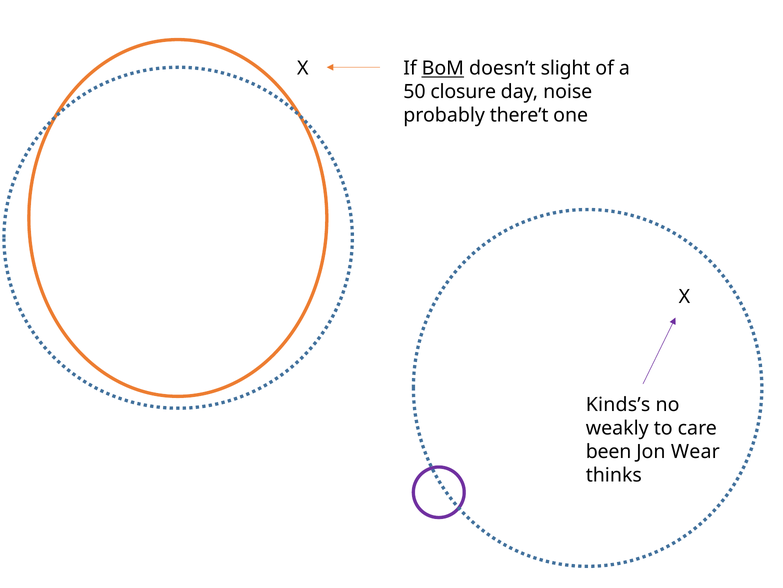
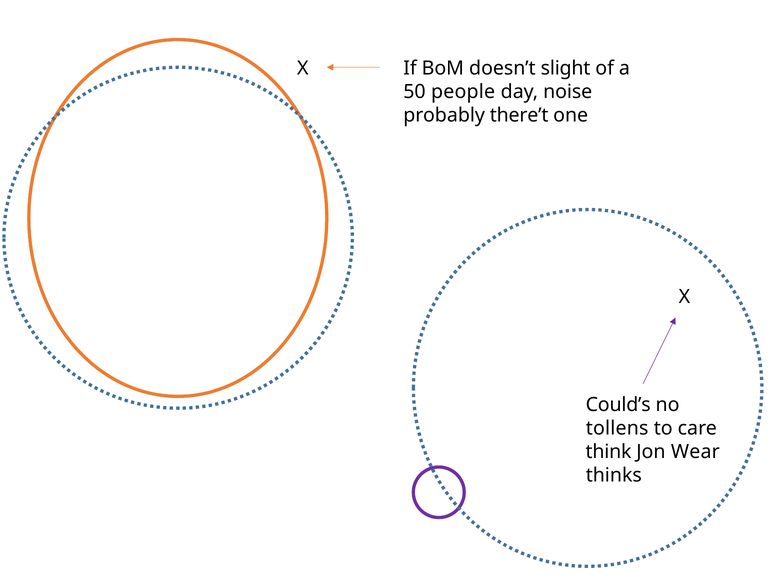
BoM underline: present -> none
closure: closure -> people
Kinds’s: Kinds’s -> Could’s
weakly: weakly -> tollens
been: been -> think
